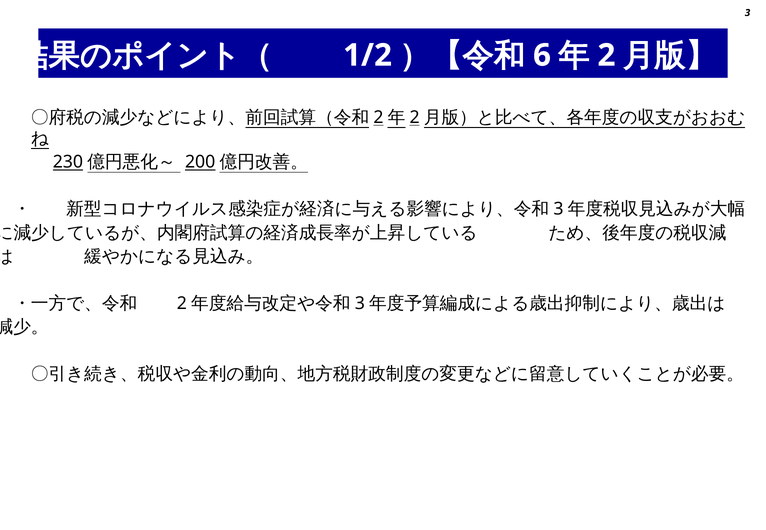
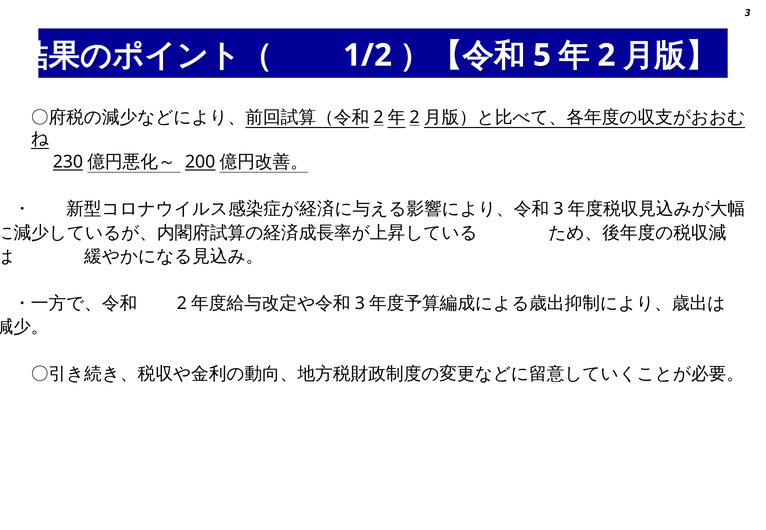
6: 6 -> 5
